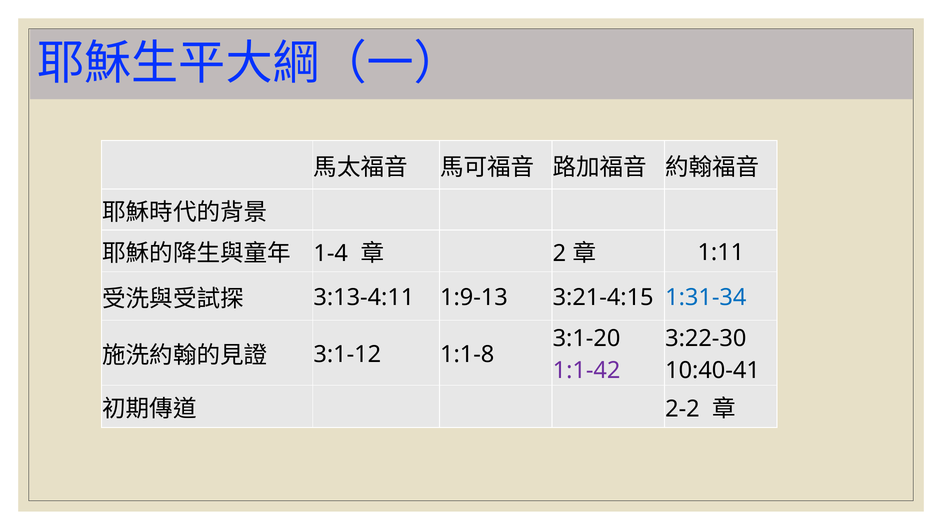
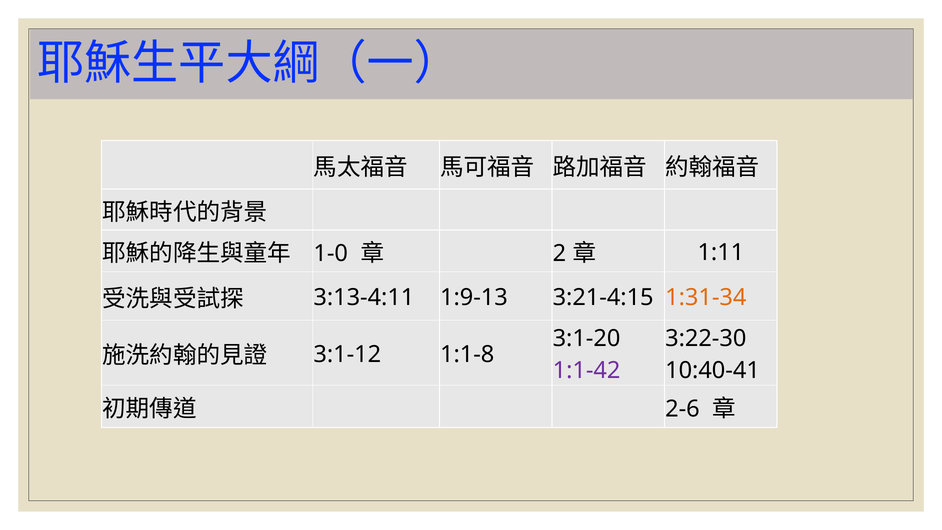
1-4: 1-4 -> 1-0
1:31-34 colour: blue -> orange
2-2: 2-2 -> 2-6
